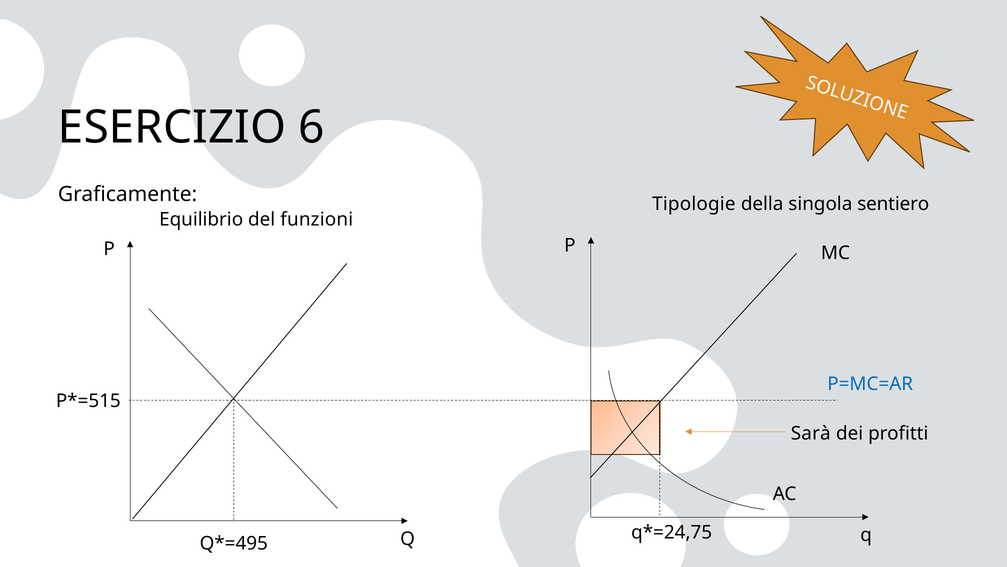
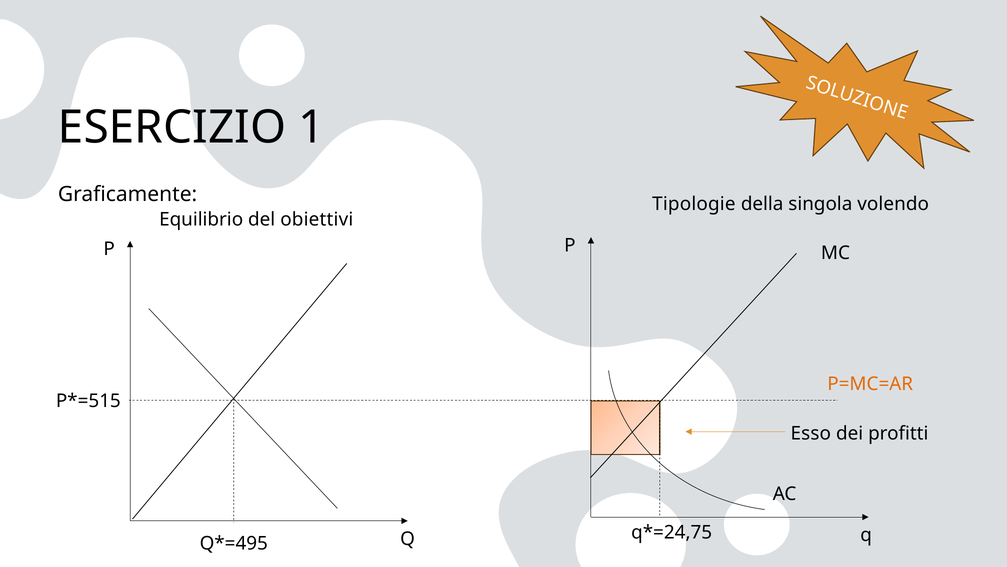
6: 6 -> 1
sentiero: sentiero -> volendo
funzioni: funzioni -> obiettivi
P=MC=AR colour: blue -> orange
Sarà: Sarà -> Esso
